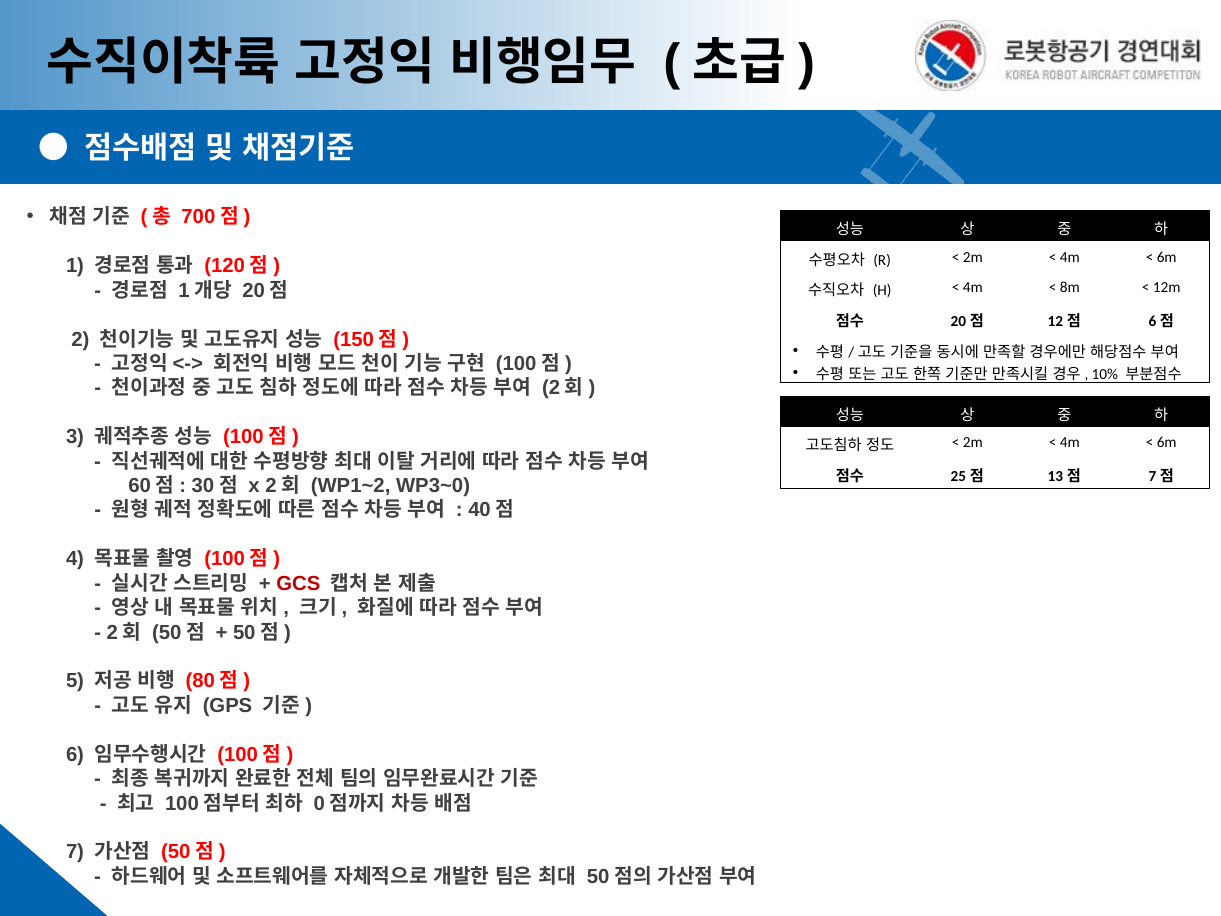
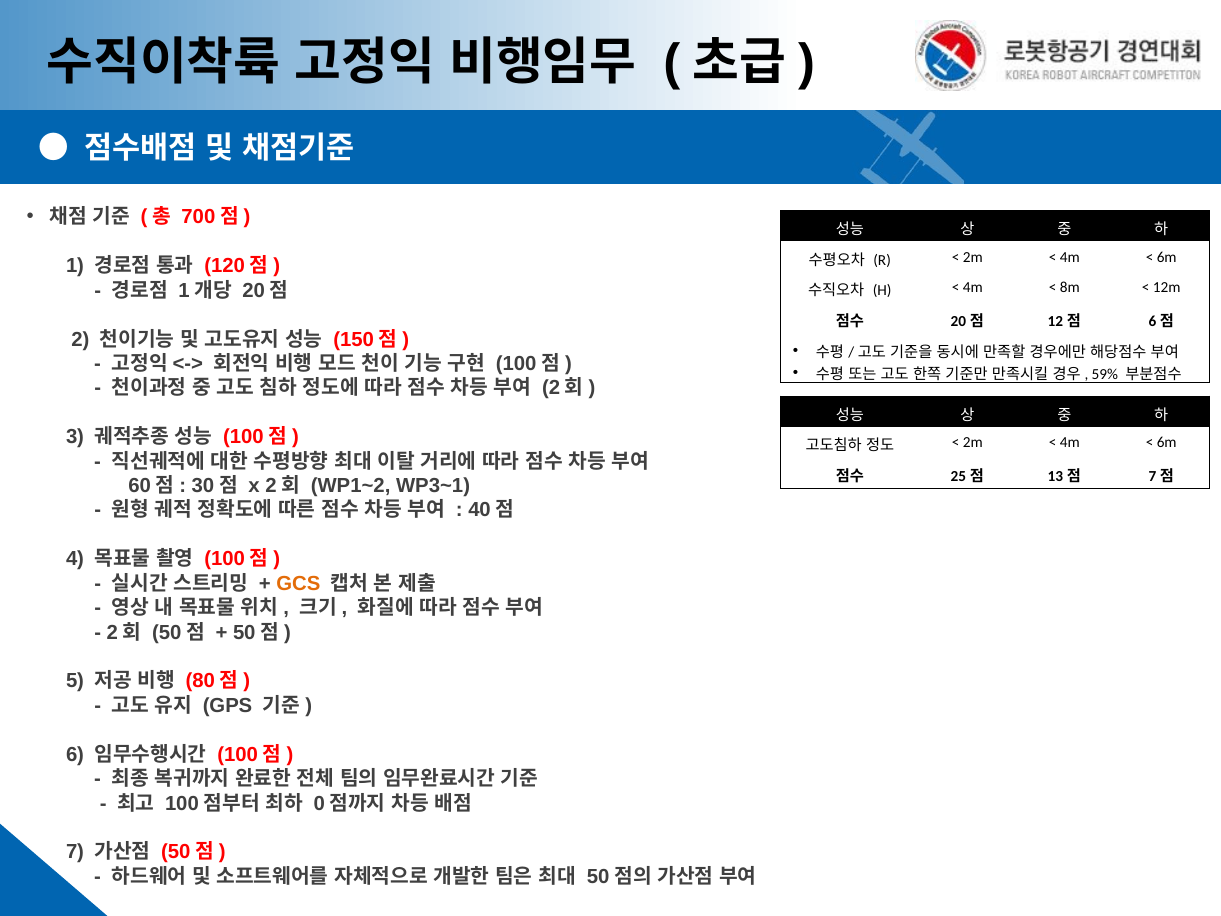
10%: 10% -> 59%
WP3~0: WP3~0 -> WP3~1
GCS colour: red -> orange
